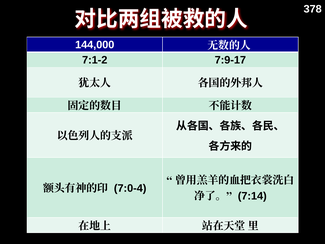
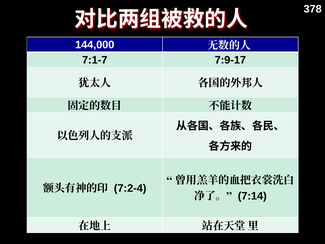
7:1-2: 7:1-2 -> 7:1-7
7:0-4: 7:0-4 -> 7:2-4
